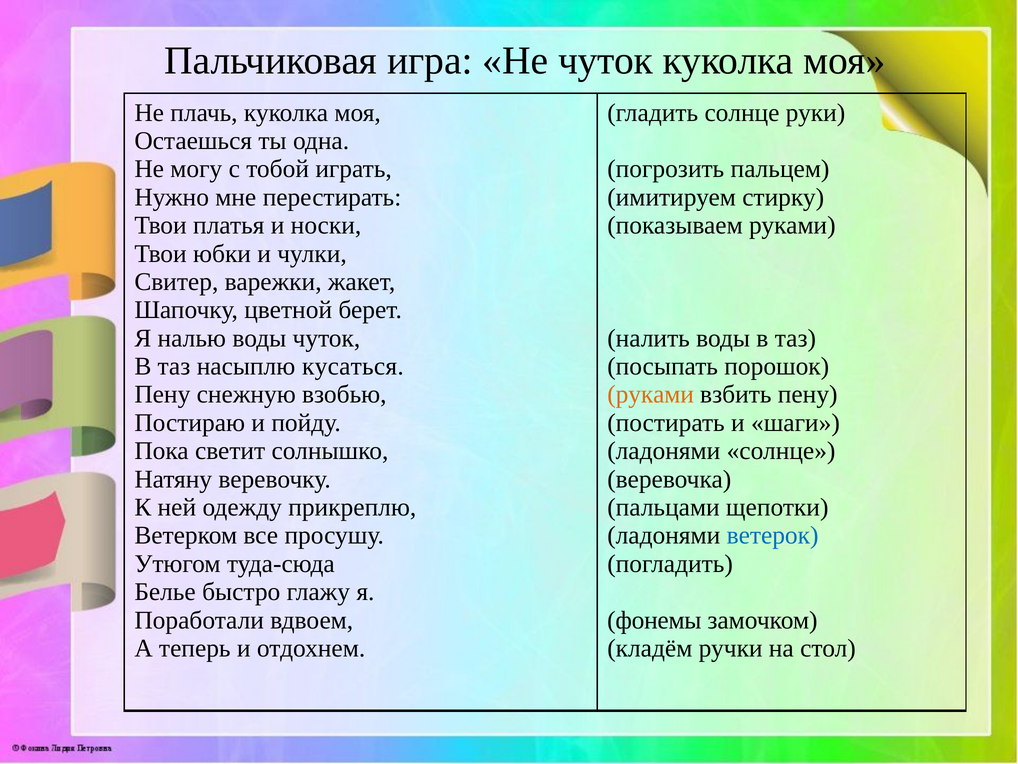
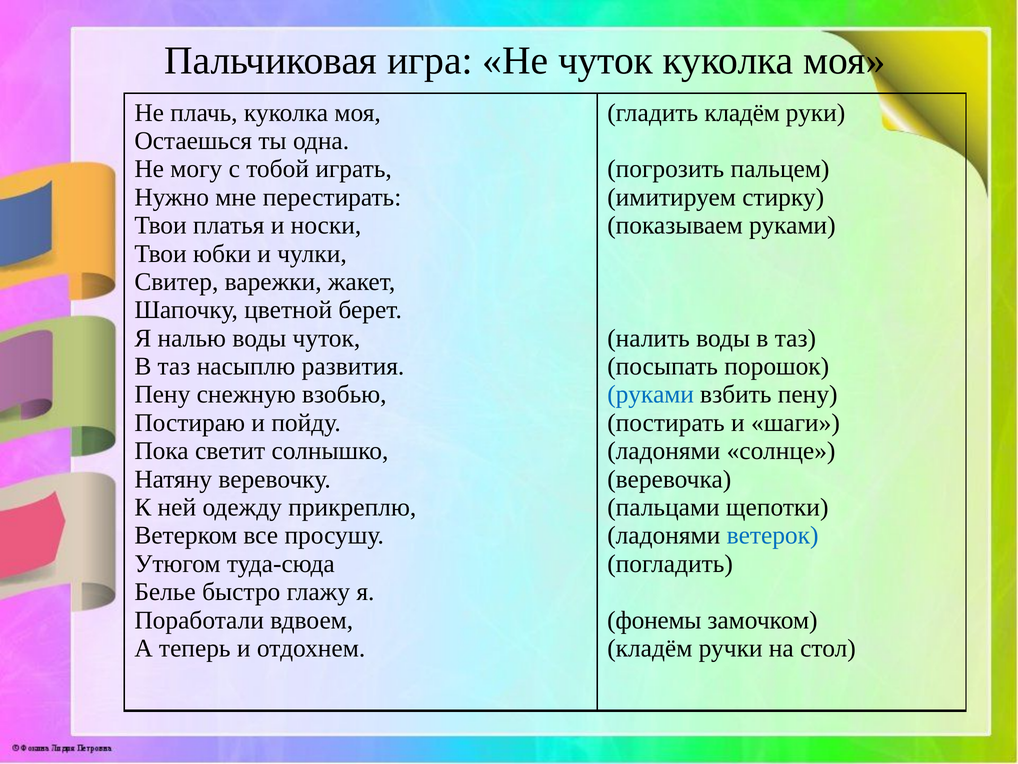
гладить солнце: солнце -> кладём
кусаться: кусаться -> развития
руками at (651, 394) colour: orange -> blue
